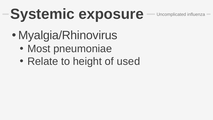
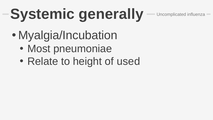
exposure: exposure -> generally
Myalgia/Rhinovirus: Myalgia/Rhinovirus -> Myalgia/Incubation
